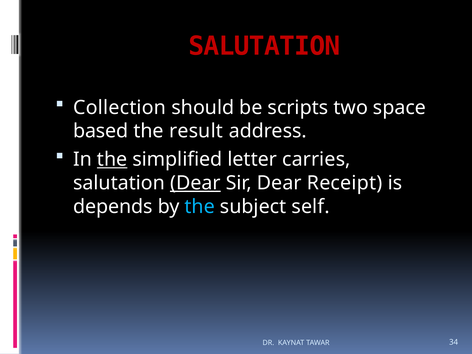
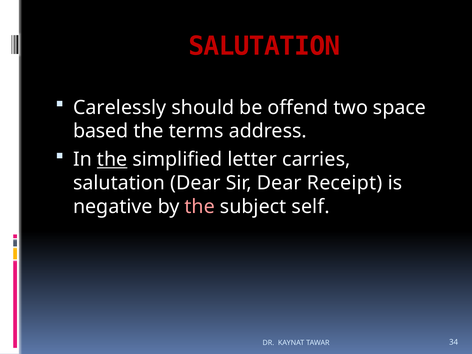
Collection: Collection -> Carelessly
scripts: scripts -> offend
result: result -> terms
Dear at (195, 183) underline: present -> none
depends: depends -> negative
the at (200, 207) colour: light blue -> pink
